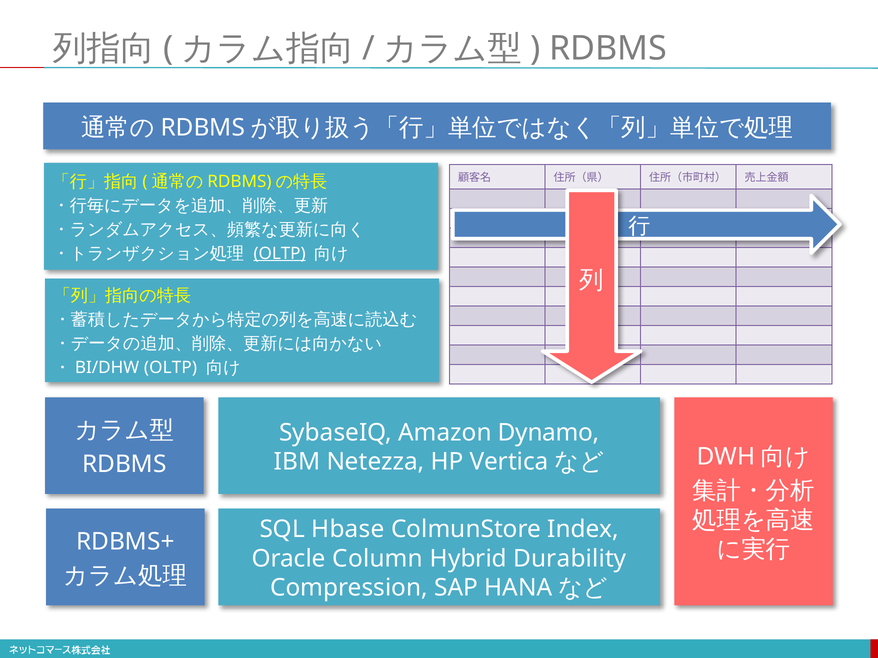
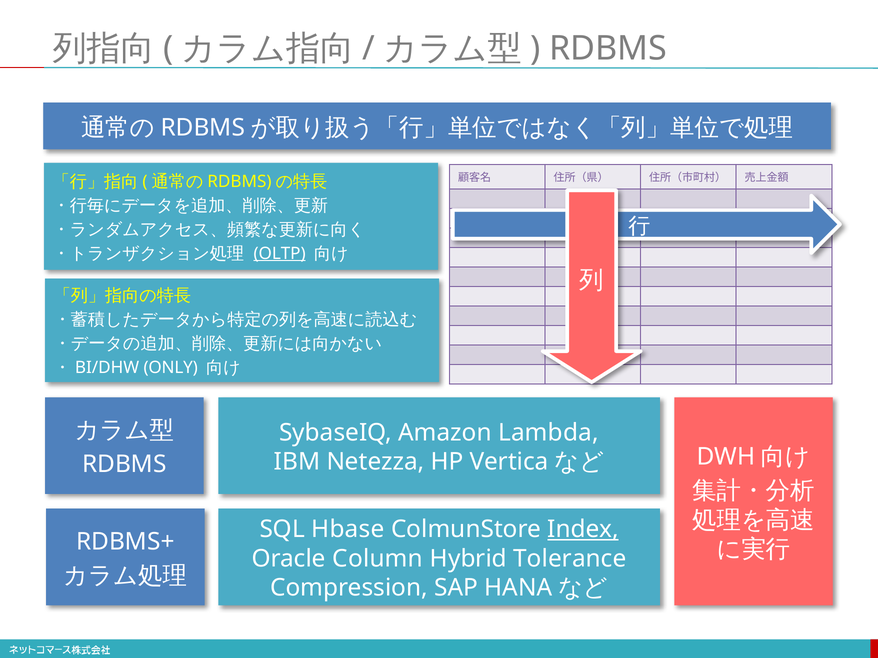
OLTP at (170, 368): OLTP -> ONLY
Dynamo: Dynamo -> Lambda
Index underline: none -> present
Durability: Durability -> Tolerance
